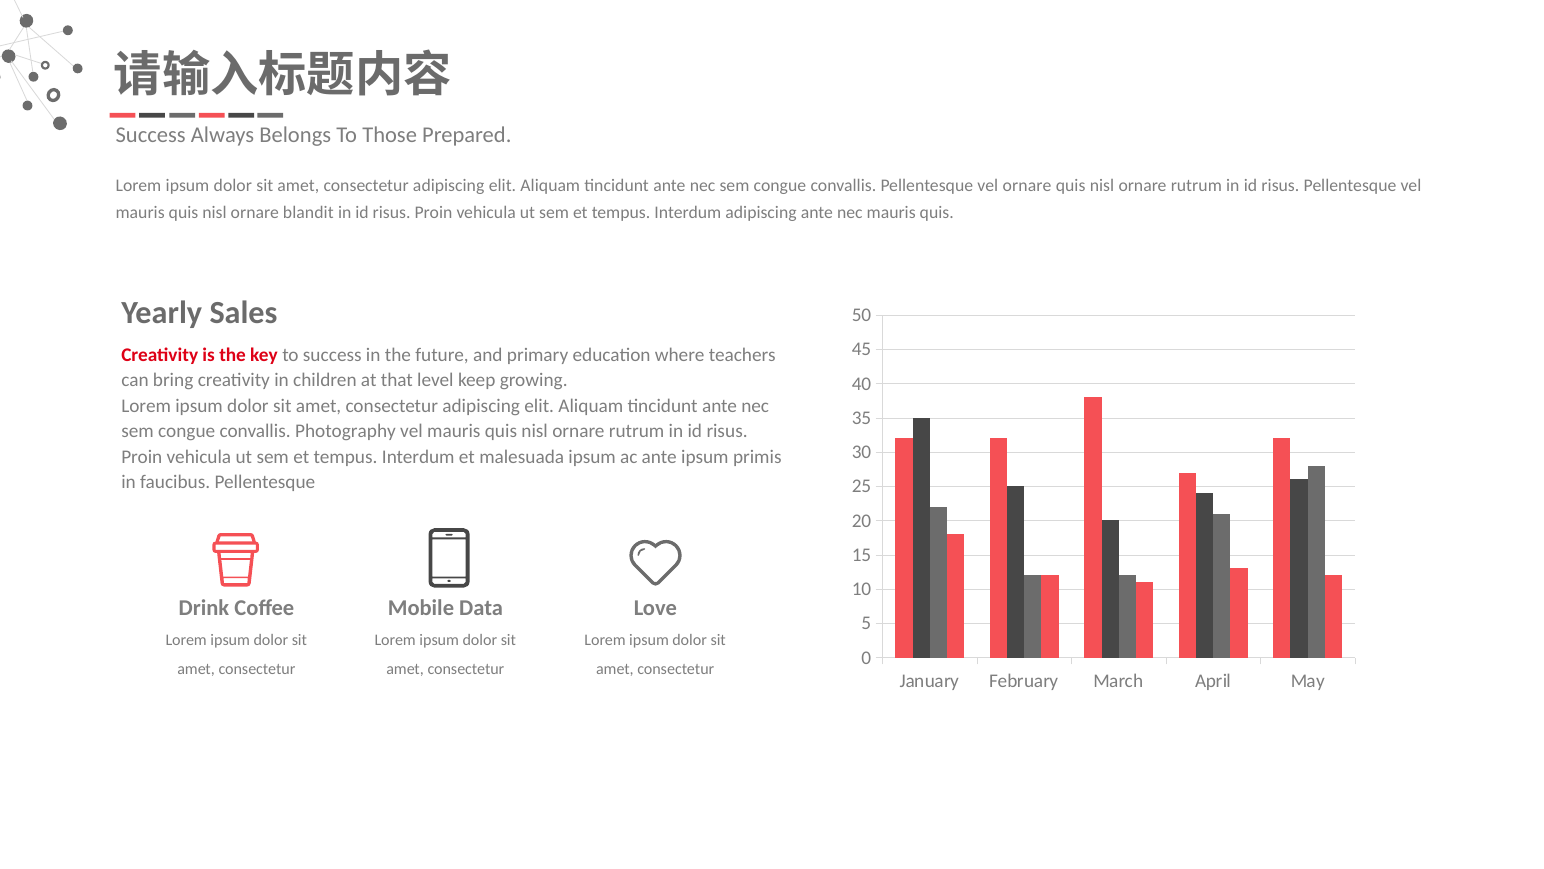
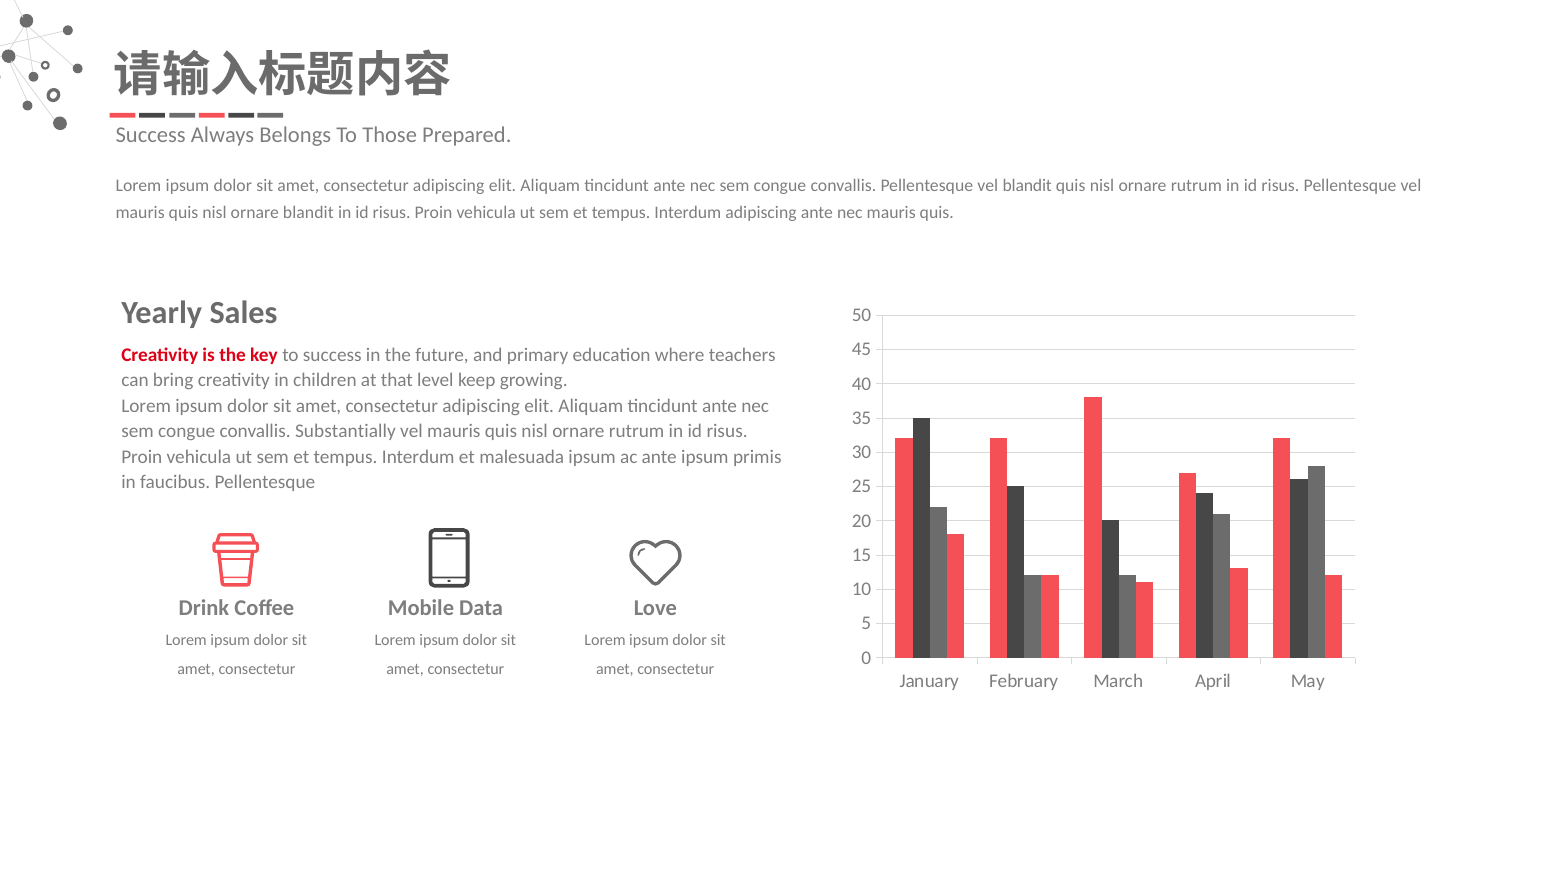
vel ornare: ornare -> blandit
Photography: Photography -> Substantially
